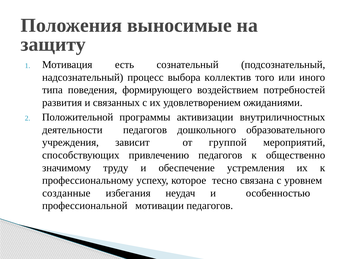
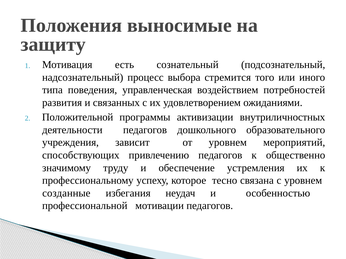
коллектив: коллектив -> стремится
формирующего: формирующего -> управленческая
от группой: группой -> уровнем
